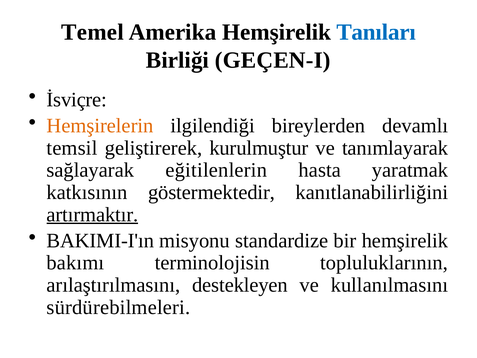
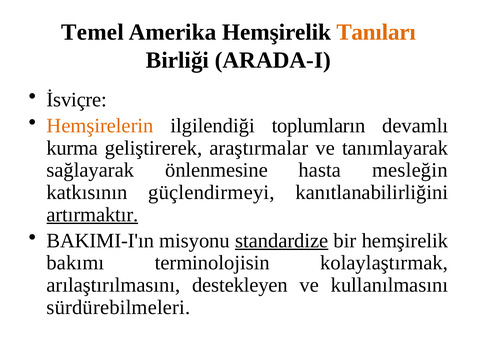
Tanıları colour: blue -> orange
GEÇEN-I: GEÇEN-I -> ARADA-I
bireylerden: bireylerden -> toplumların
temsil: temsil -> kurma
kurulmuştur: kurulmuştur -> araştırmalar
eğitilenlerin: eğitilenlerin -> önlenmesine
yaratmak: yaratmak -> mesleğin
göstermektedir: göstermektedir -> güçlendirmeyi
standardize underline: none -> present
topluluklarının: topluluklarının -> kolaylaştırmak
